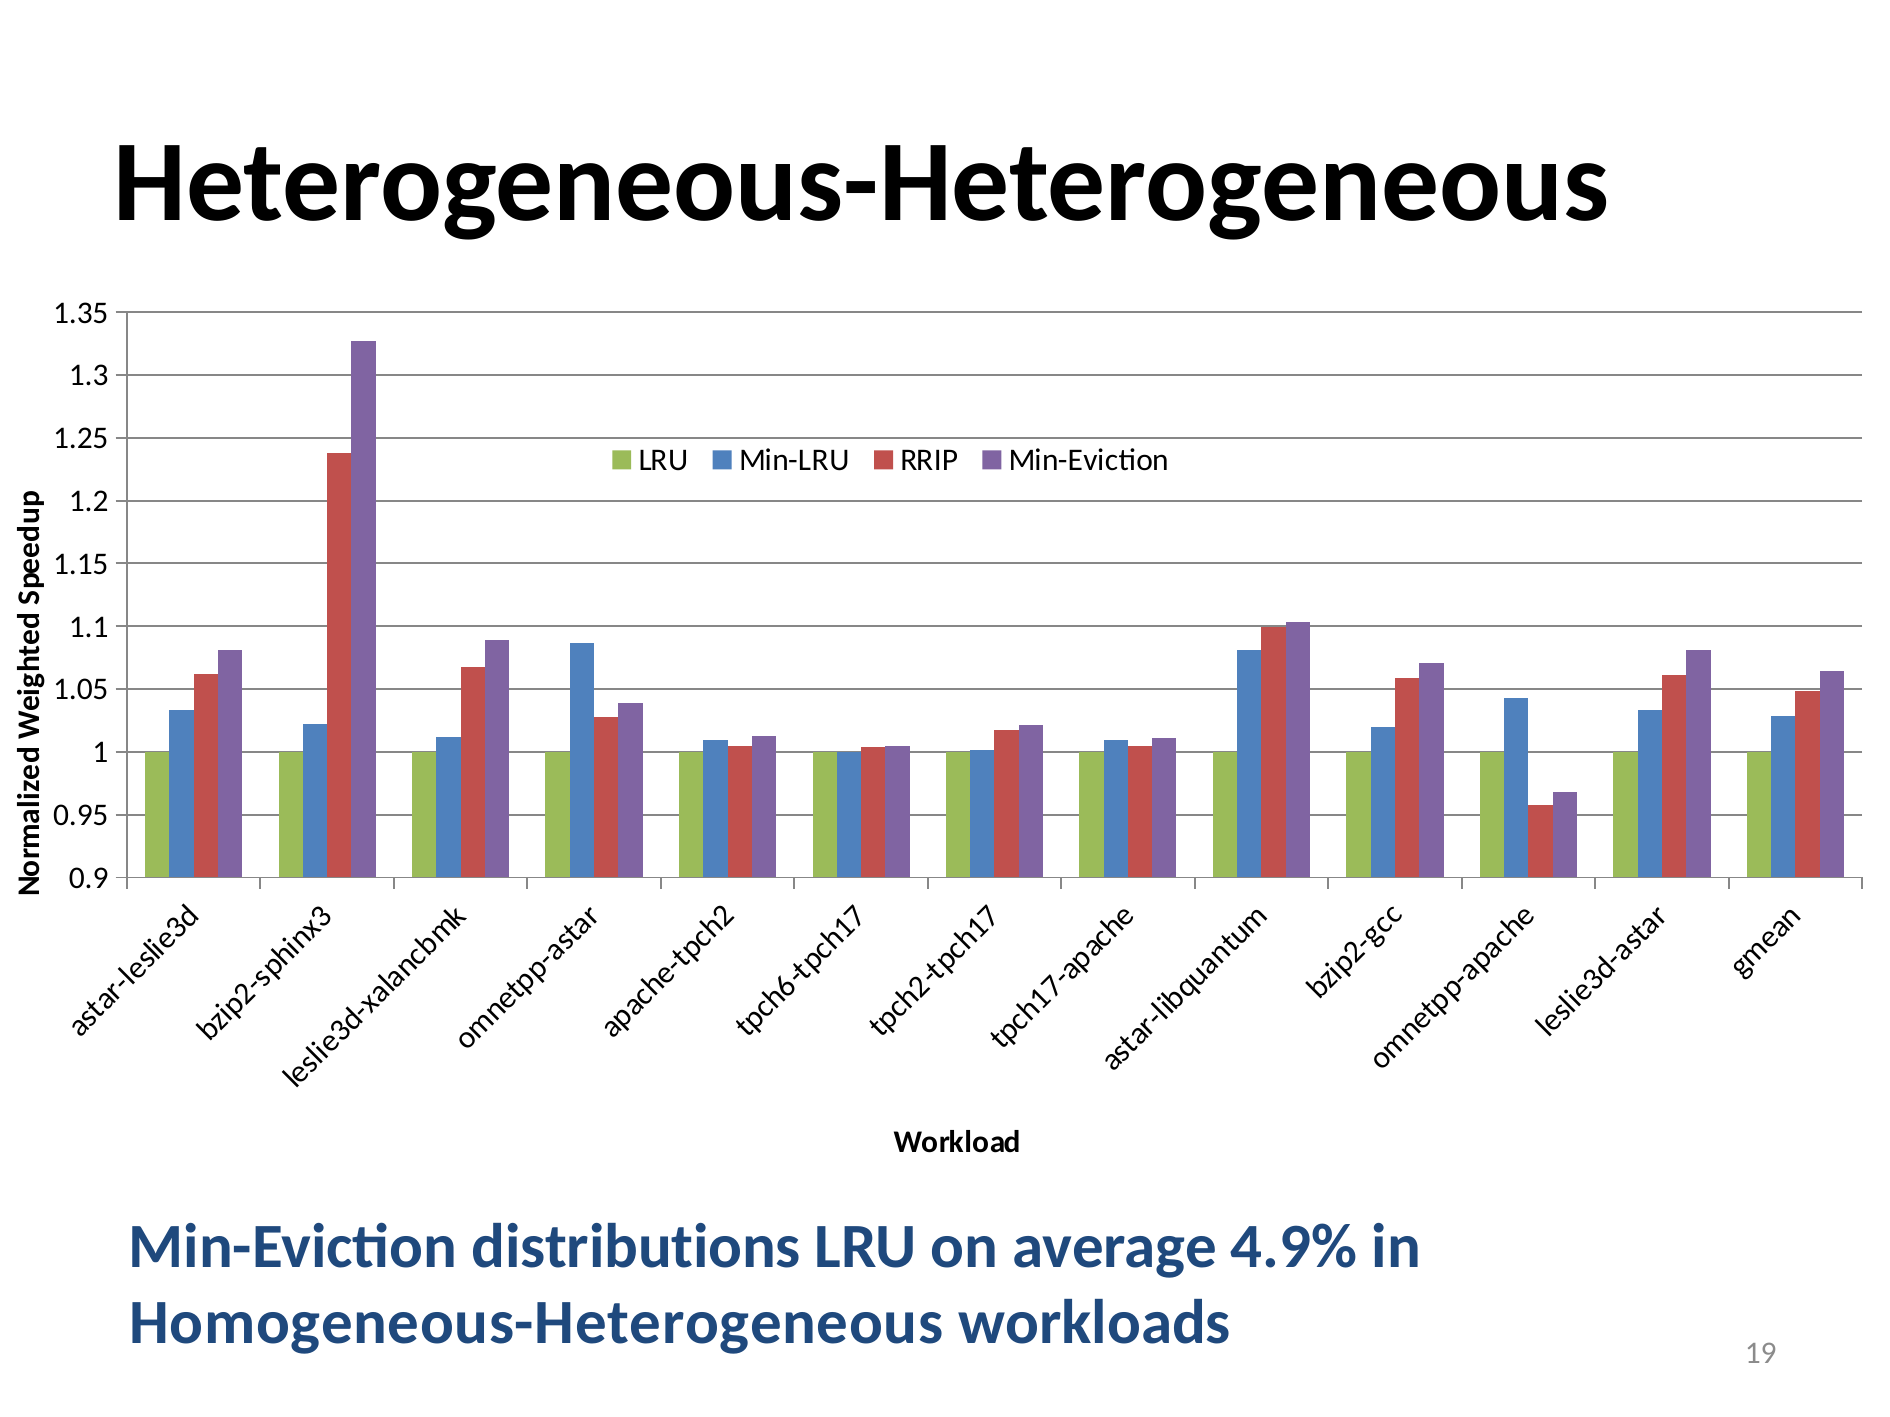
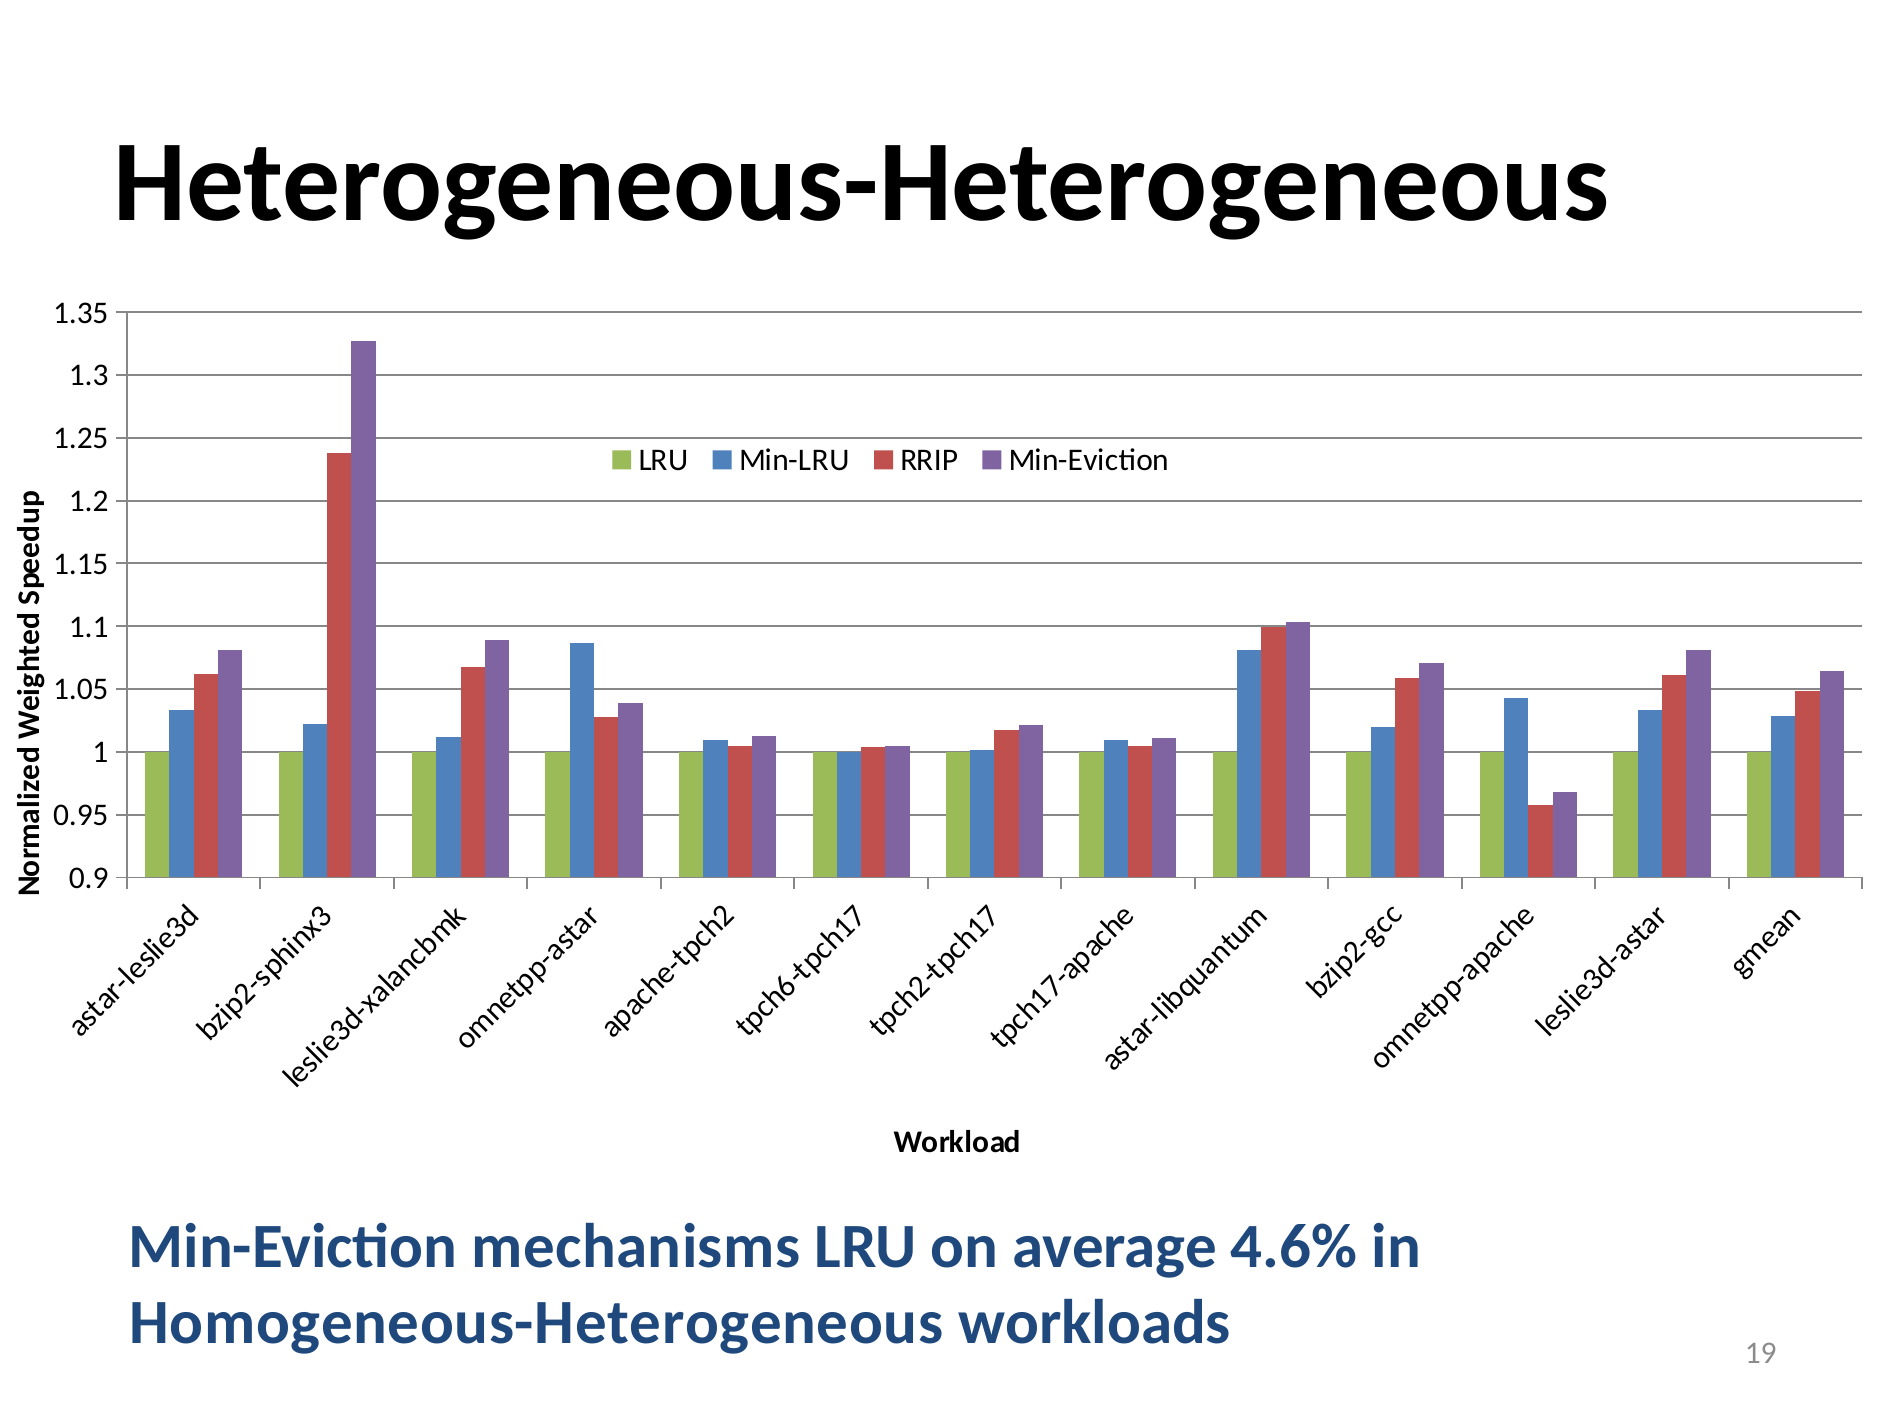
distributions: distributions -> mechanisms
4.9%: 4.9% -> 4.6%
